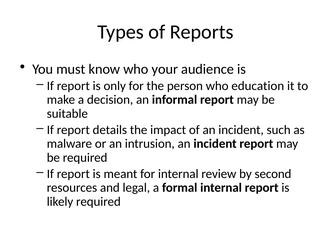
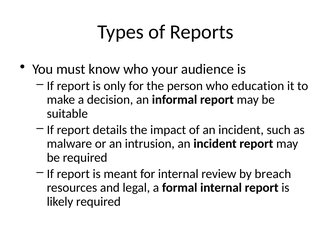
second: second -> breach
